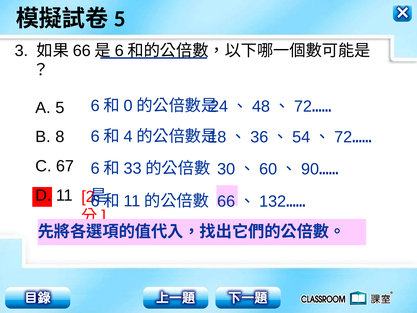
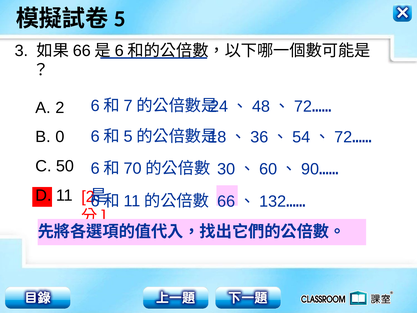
0: 0 -> 7
5 at (60, 108): 5 -> 2
4: 4 -> 5
8: 8 -> 0
67: 67 -> 50
33: 33 -> 70
